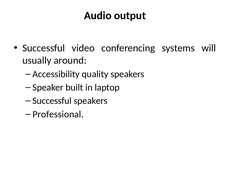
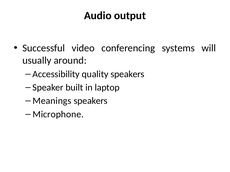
Successful at (52, 101): Successful -> Meanings
Professional: Professional -> Microphone
